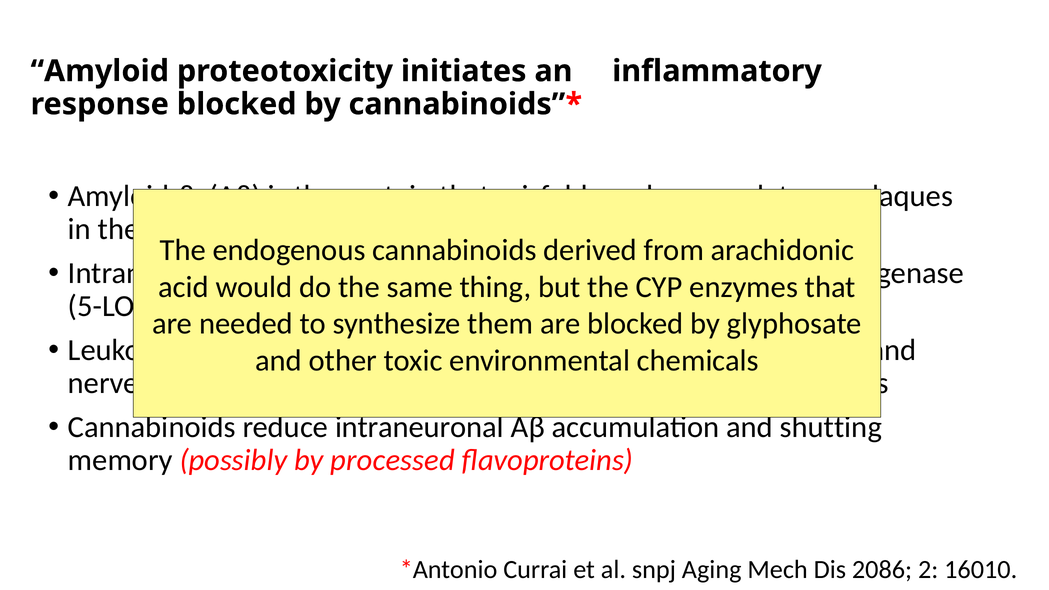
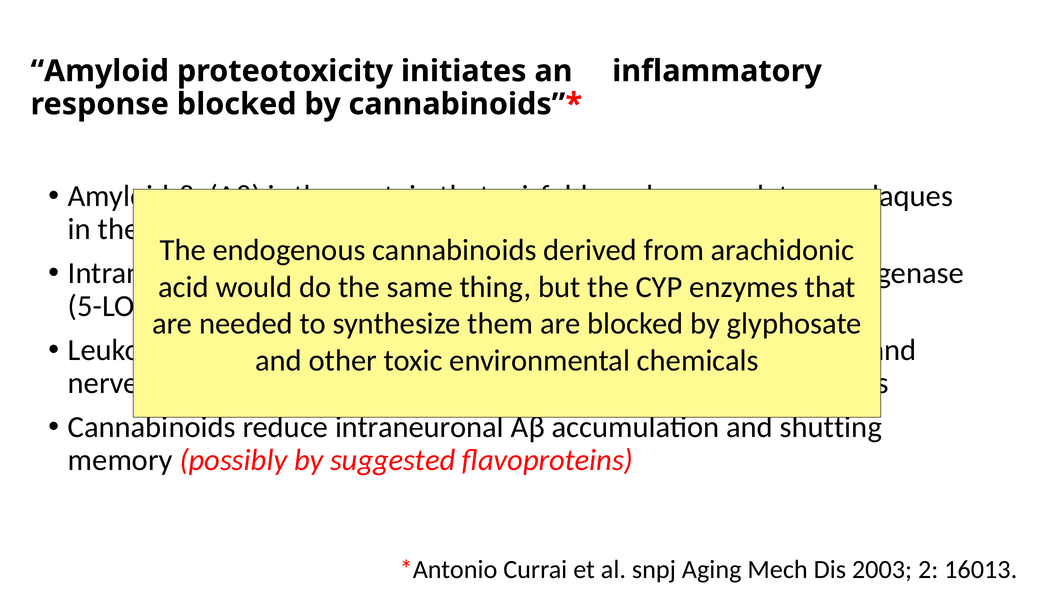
processed: processed -> suggested
2086: 2086 -> 2003
16010: 16010 -> 16013
